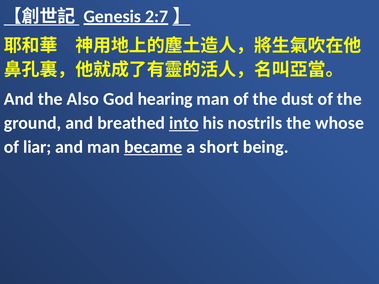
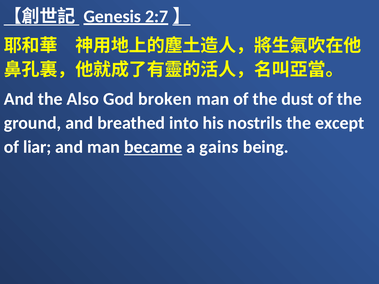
hearing: hearing -> broken
into underline: present -> none
whose: whose -> except
short: short -> gains
